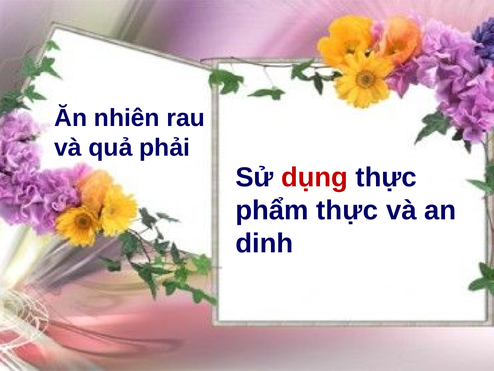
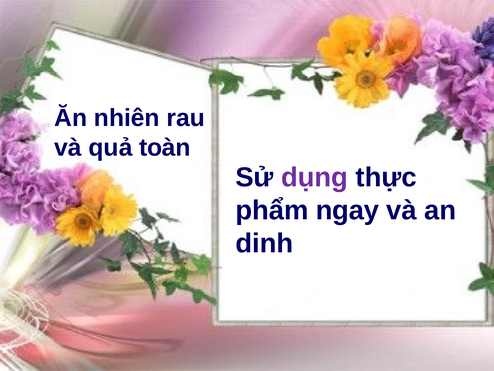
phải: phải -> toàn
dụng colour: red -> purple
phẩm thực: thực -> ngay
